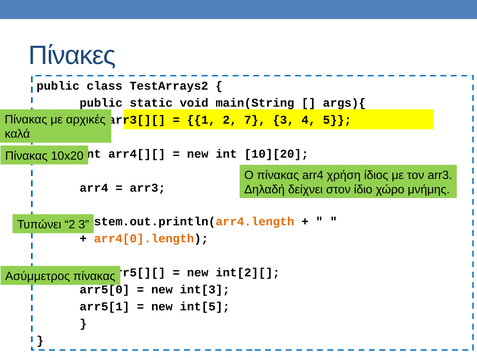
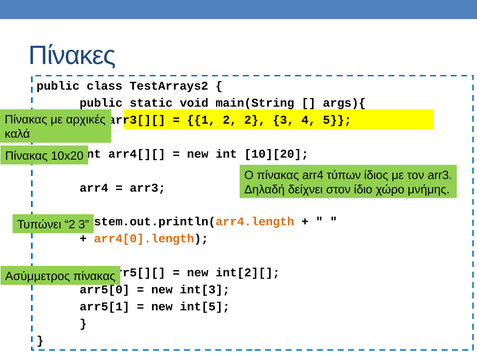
2 7: 7 -> 2
χρήση: χρήση -> τύπων
